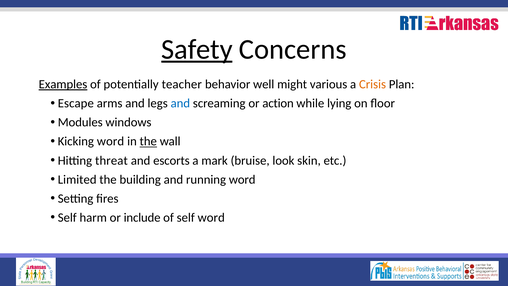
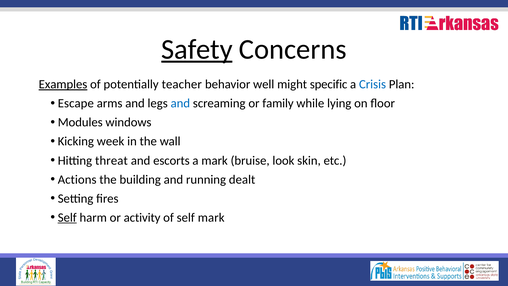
various: various -> specific
Crisis colour: orange -> blue
action: action -> family
Kicking word: word -> week
the at (148, 141) underline: present -> none
Limited: Limited -> Actions
running word: word -> dealt
Self at (67, 217) underline: none -> present
include: include -> activity
self word: word -> mark
